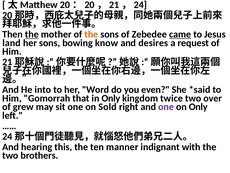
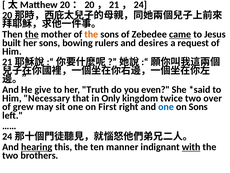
land: land -> built
know: know -> rulers
into: into -> give
Word: Word -> Truth
Gomorrah: Gomorrah -> Necessary
Sold: Sold -> First
one at (166, 107) colour: purple -> blue
on Only: Only -> Sons
hearing underline: none -> present
with underline: none -> present
